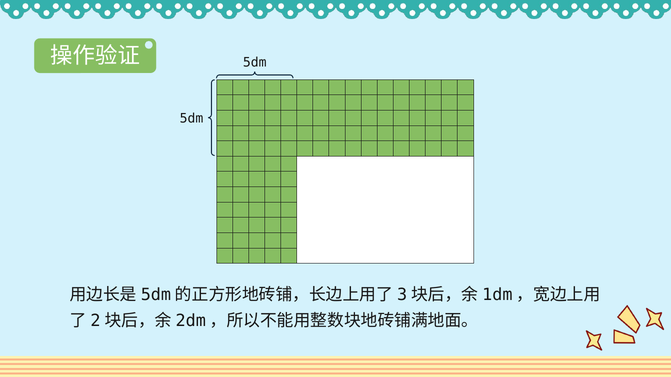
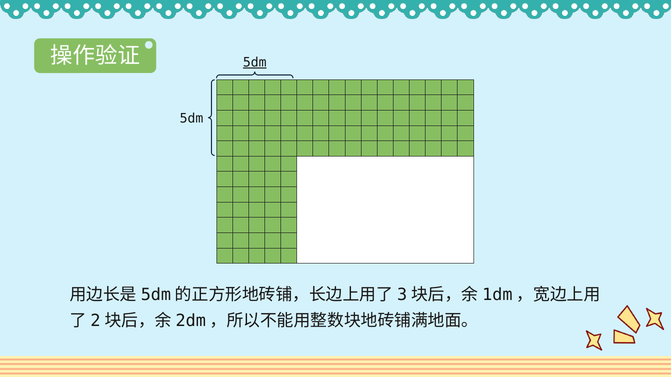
5dm at (255, 62) underline: none -> present
